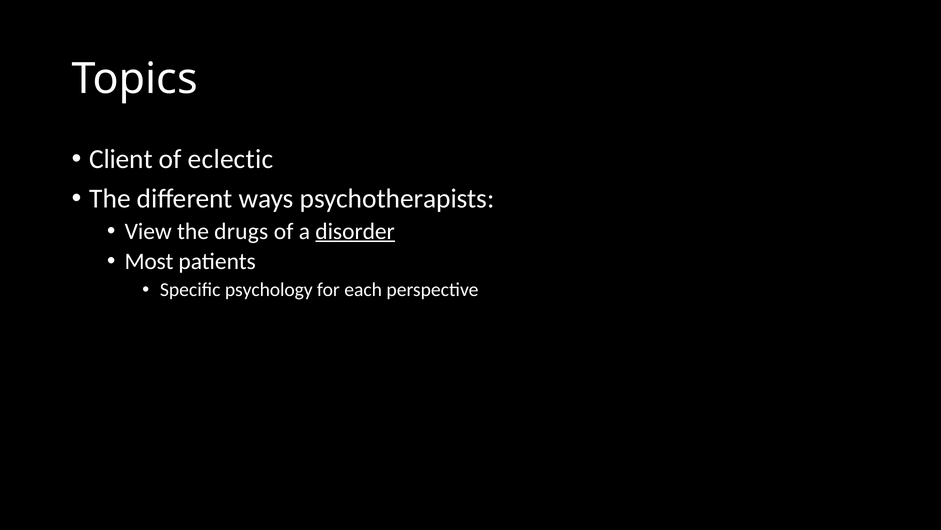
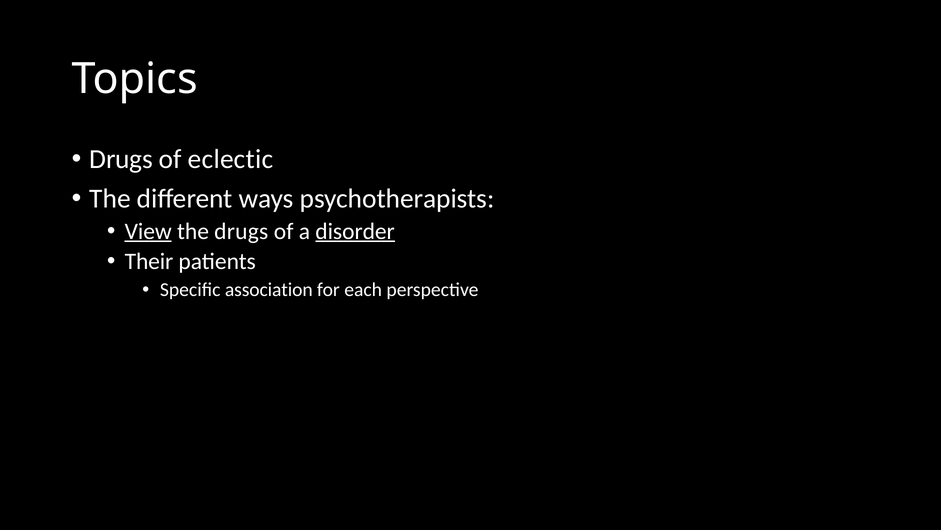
Client at (121, 159): Client -> Drugs
View underline: none -> present
Most: Most -> Their
psychology: psychology -> association
